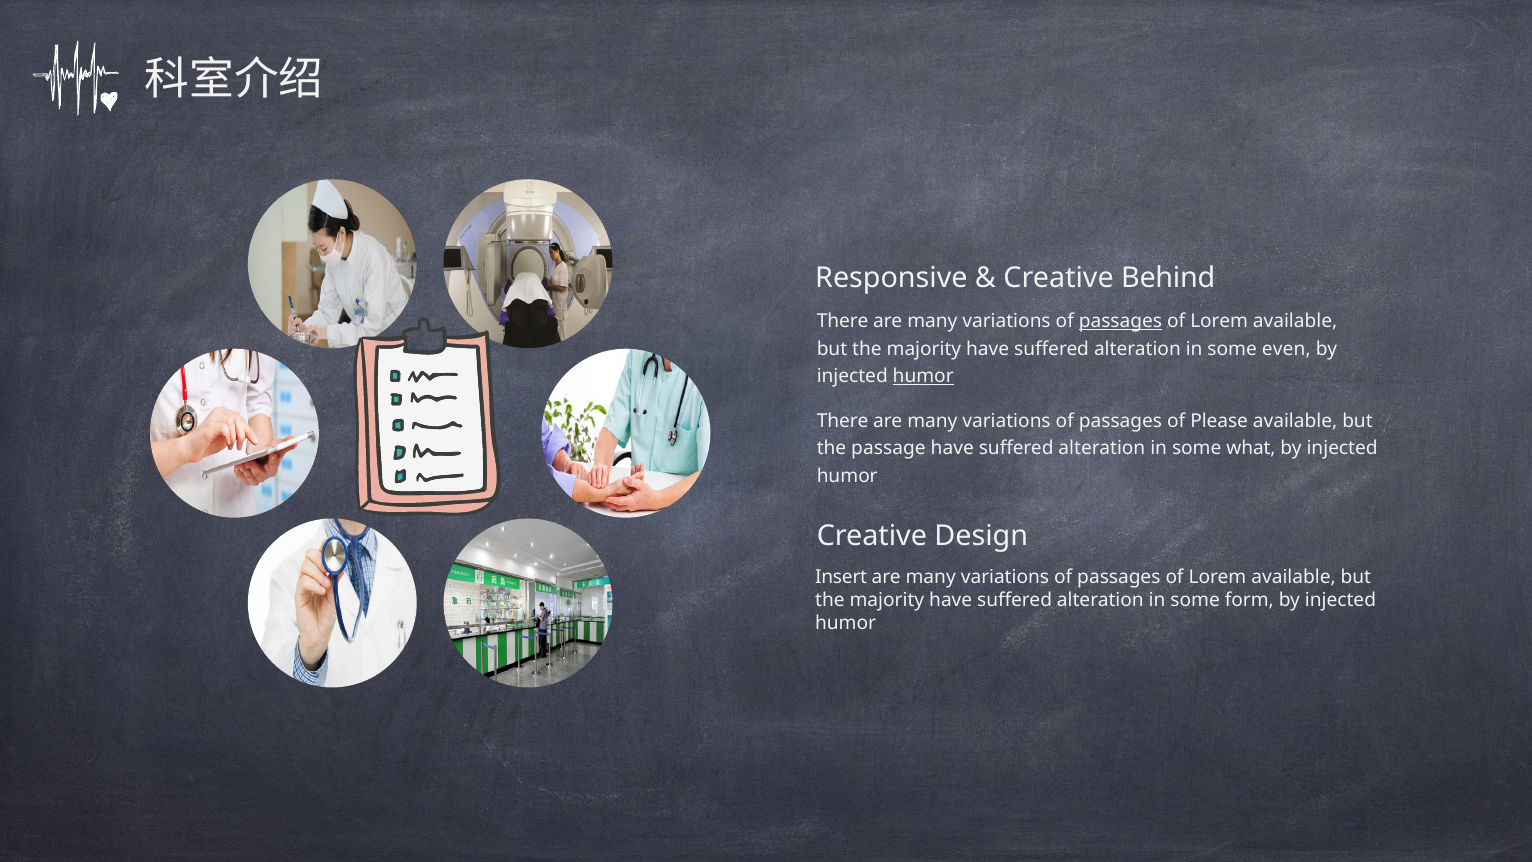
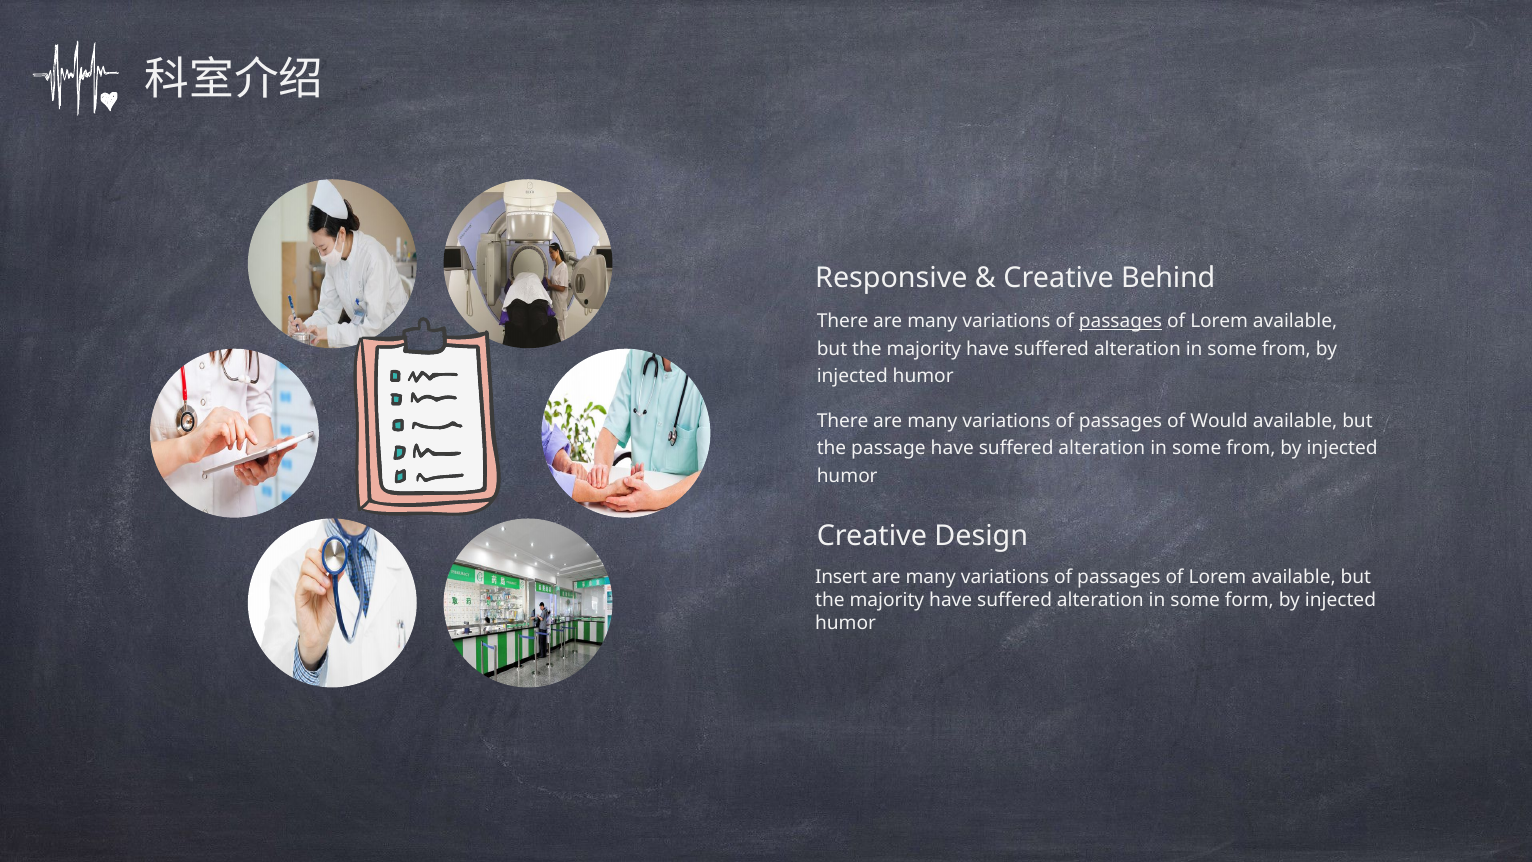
even at (1286, 349): even -> from
humor at (923, 377) underline: present -> none
Please: Please -> Would
what at (1251, 448): what -> from
